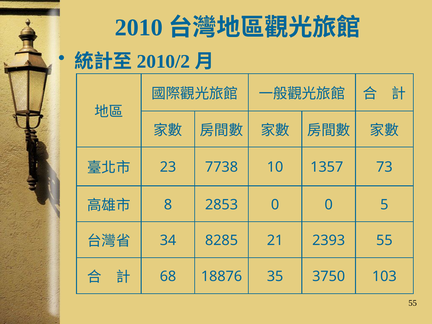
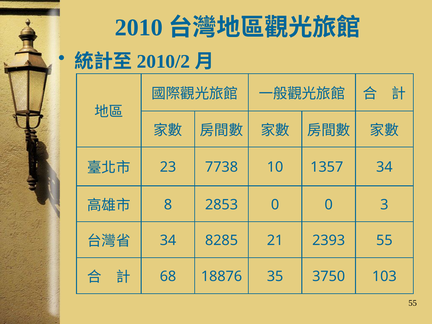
1357 73: 73 -> 34
5: 5 -> 3
